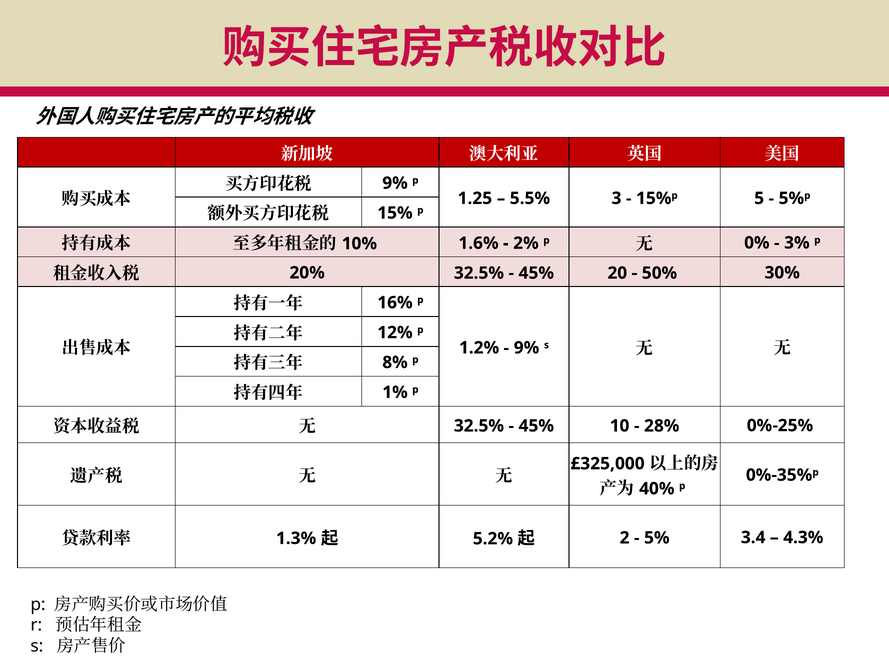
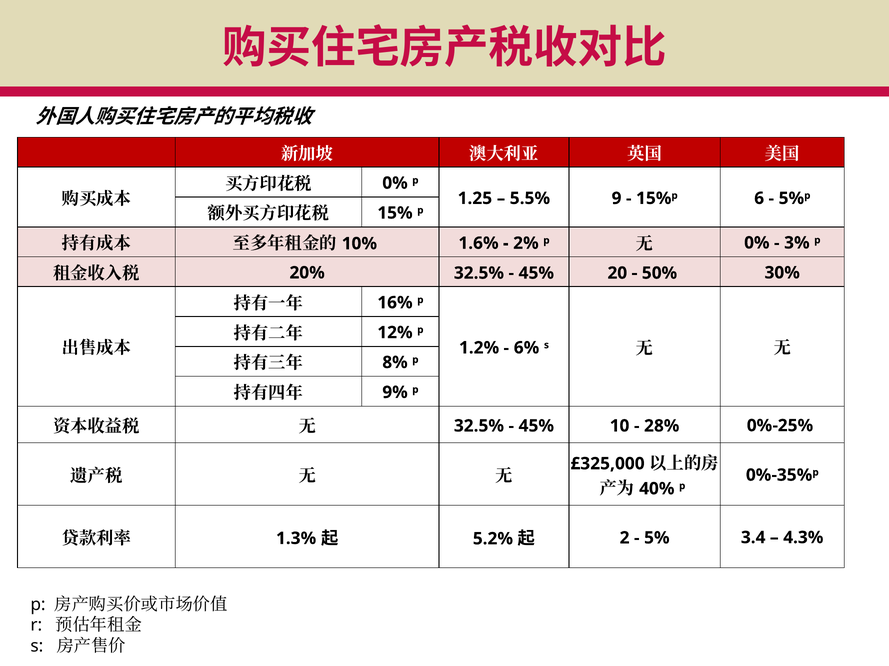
9% at (395, 183): 9% -> 0%
3: 3 -> 9
5: 5 -> 6
9% at (527, 348): 9% -> 6%
1%: 1% -> 9%
